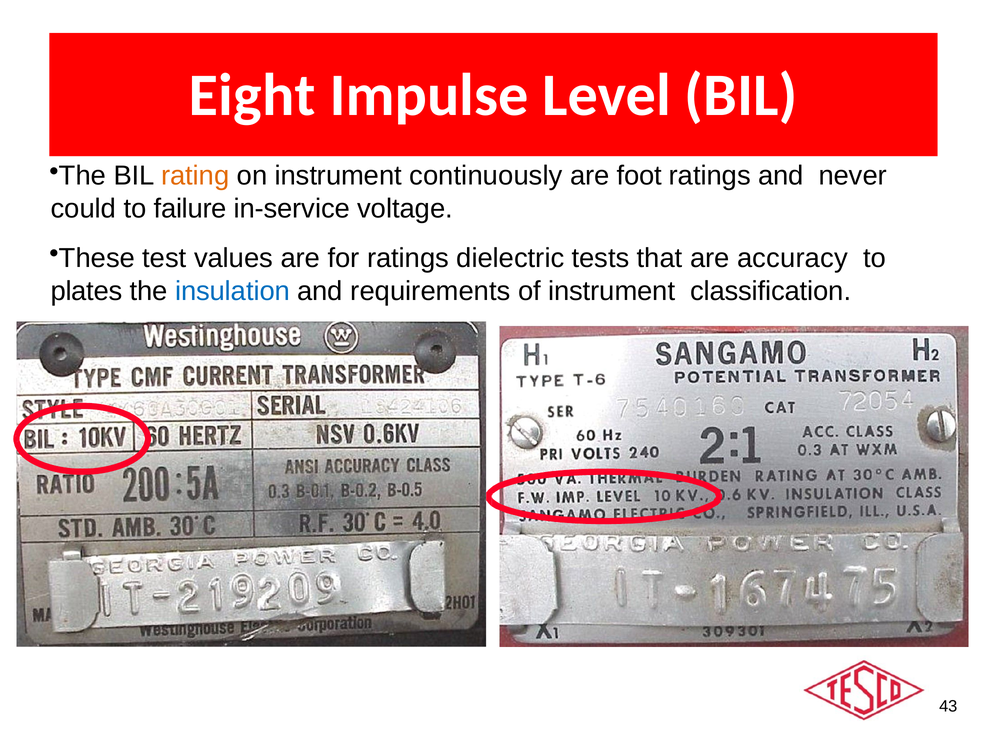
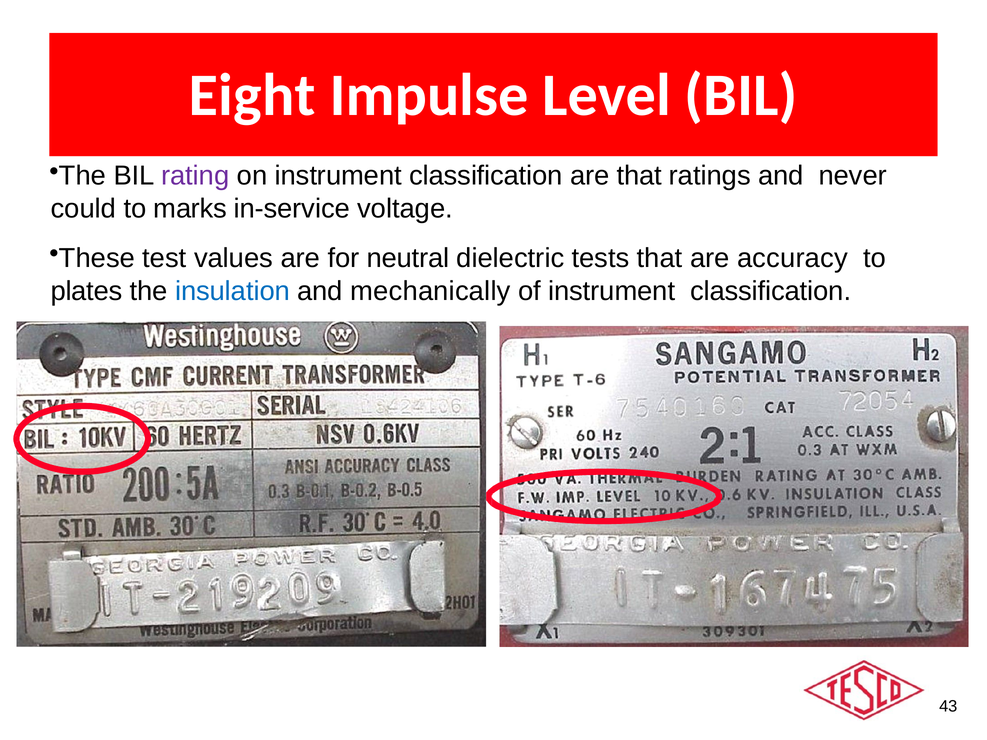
rating colour: orange -> purple
on instrument continuously: continuously -> classification
are foot: foot -> that
failure: failure -> marks
for ratings: ratings -> neutral
requirements: requirements -> mechanically
